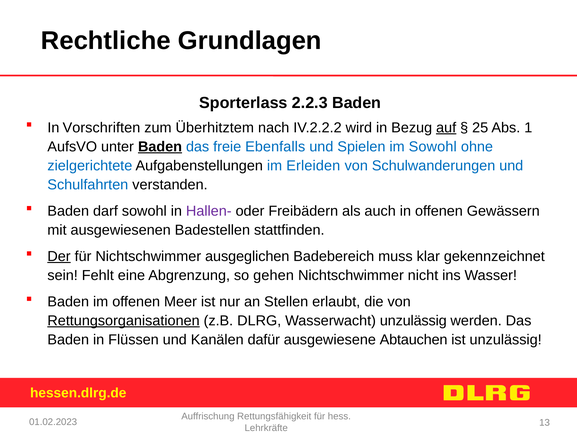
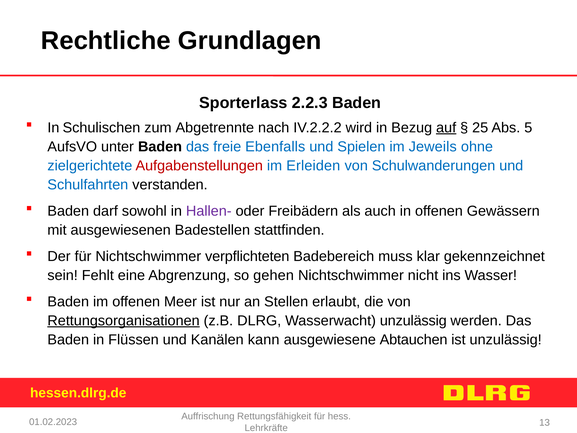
Vorschriften: Vorschriften -> Schulischen
Überhitztem: Überhitztem -> Abgetrennte
1: 1 -> 5
Baden at (160, 147) underline: present -> none
im Sowohl: Sowohl -> Jeweils
Aufgabenstellungen colour: black -> red
Der underline: present -> none
ausgeglichen: ausgeglichen -> verpflichteten
dafür: dafür -> kann
